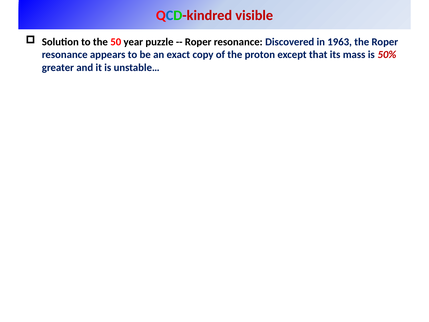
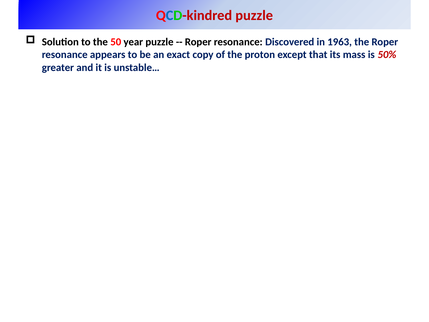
QCD-kindred visible: visible -> puzzle
